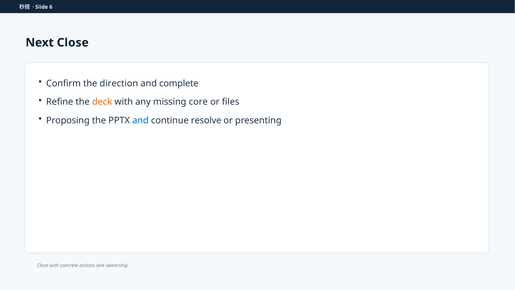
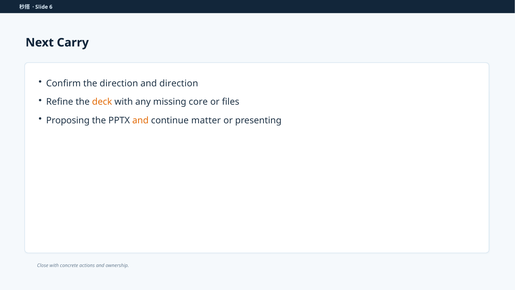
Next Close: Close -> Carry
and complete: complete -> direction
and at (140, 120) colour: blue -> orange
resolve: resolve -> matter
